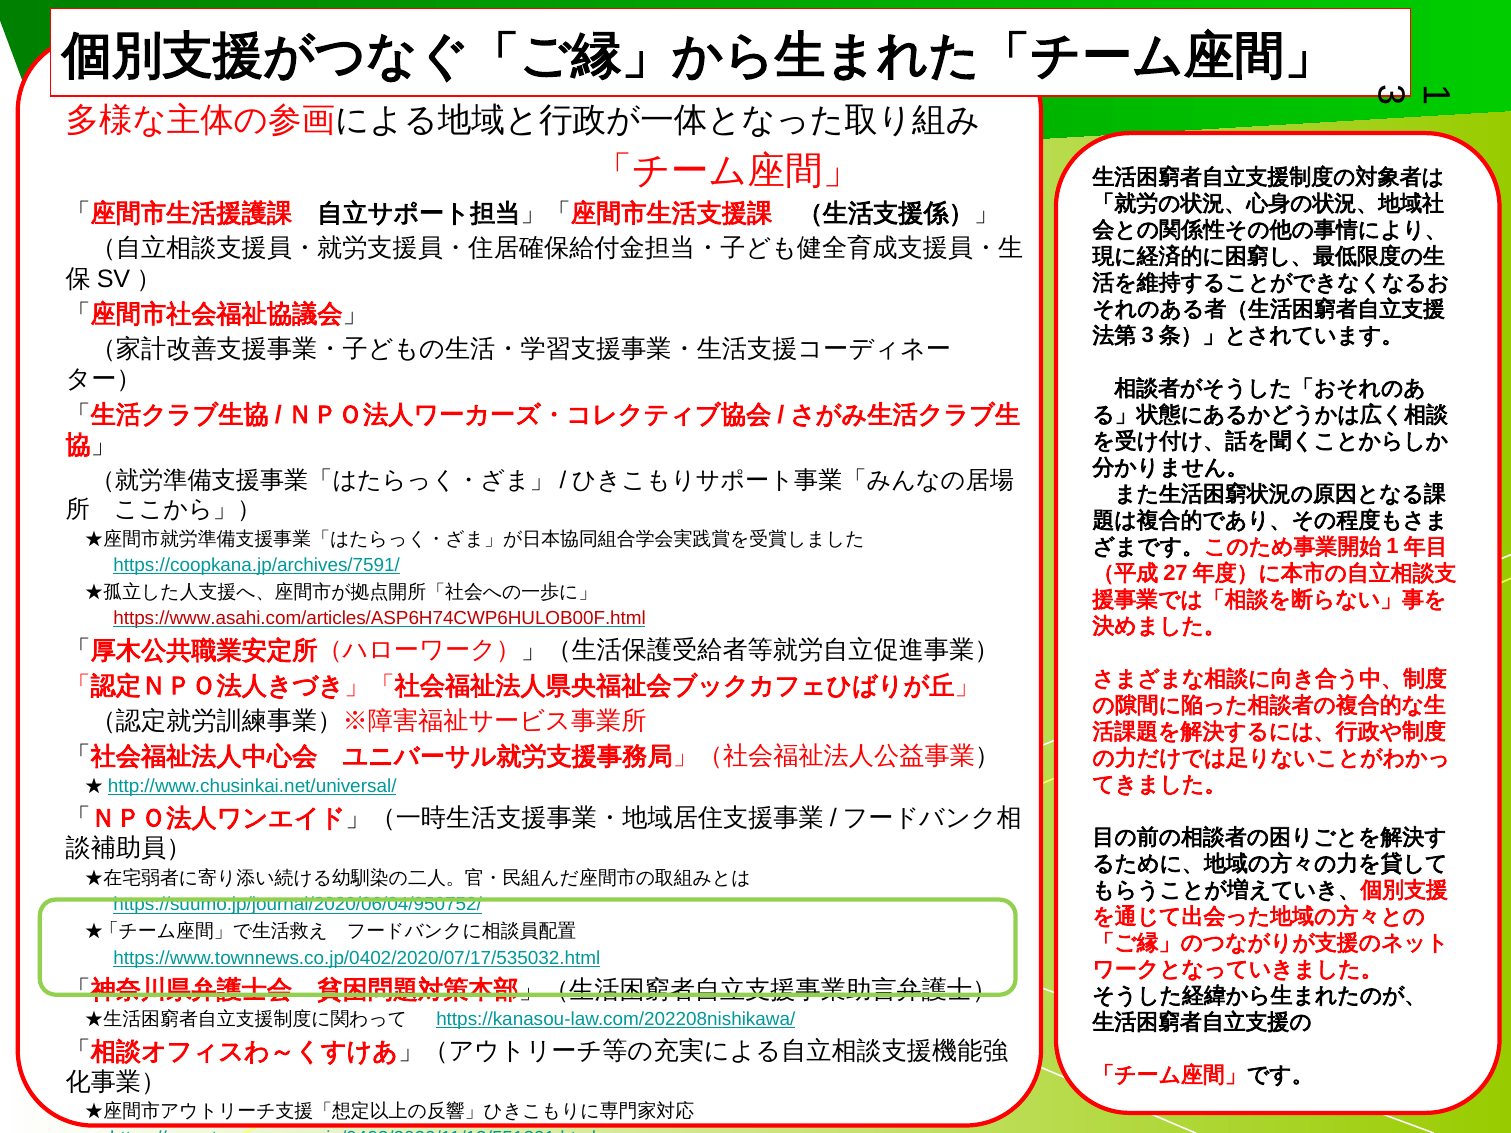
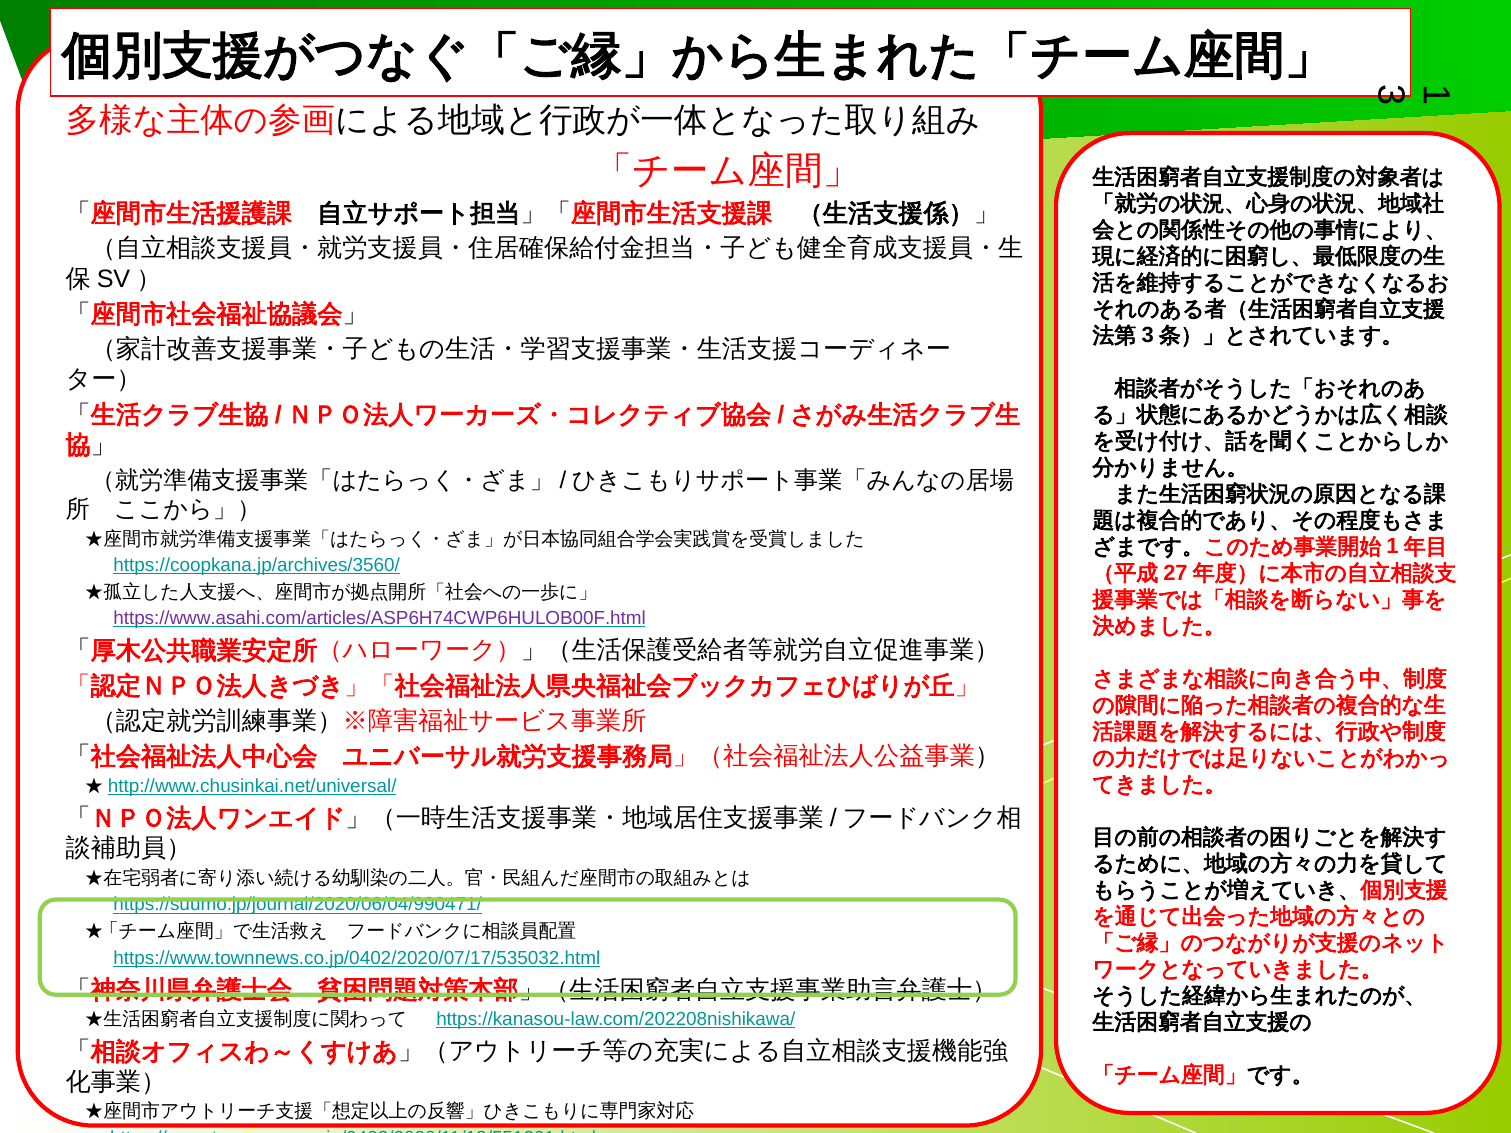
https://coopkana.jp/archives/7591/: https://coopkana.jp/archives/7591/ -> https://coopkana.jp/archives/3560/
https://www.asahi.com/articles/ASP6H74CWP6HULOB00F.html colour: red -> purple
https://suumo.jp/journal/2020/06/04/950752/: https://suumo.jp/journal/2020/06/04/950752/ -> https://suumo.jp/journal/2020/06/04/990471/
